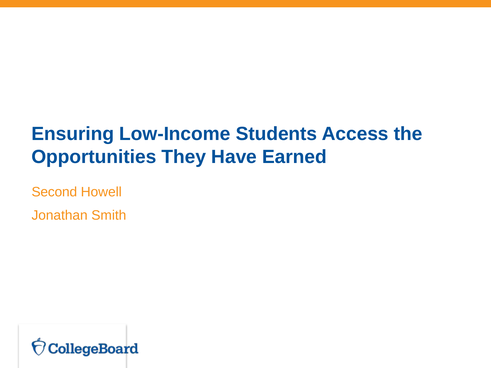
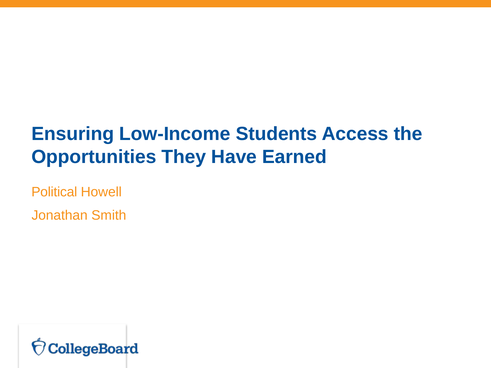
Second: Second -> Political
